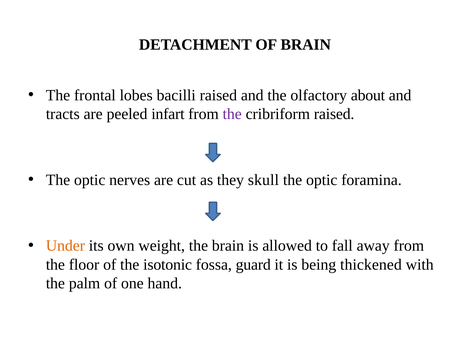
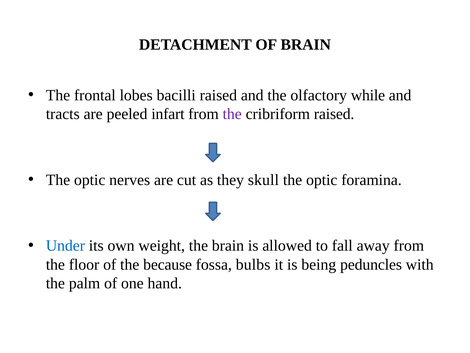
about: about -> while
Under colour: orange -> blue
isotonic: isotonic -> because
guard: guard -> bulbs
thickened: thickened -> peduncles
